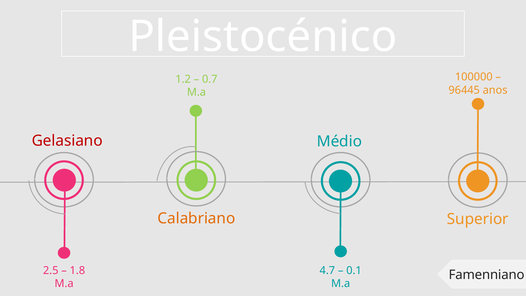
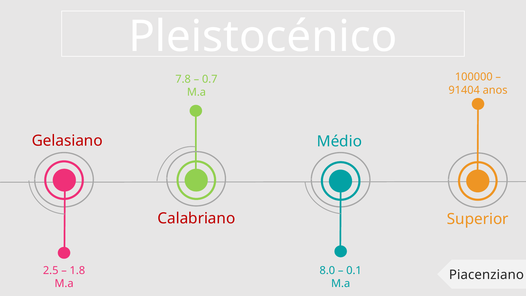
1.2: 1.2 -> 7.8
96445: 96445 -> 91404
Calabriano colour: orange -> red
4.7: 4.7 -> 8.0
Famenniano: Famenniano -> Piacenziano
